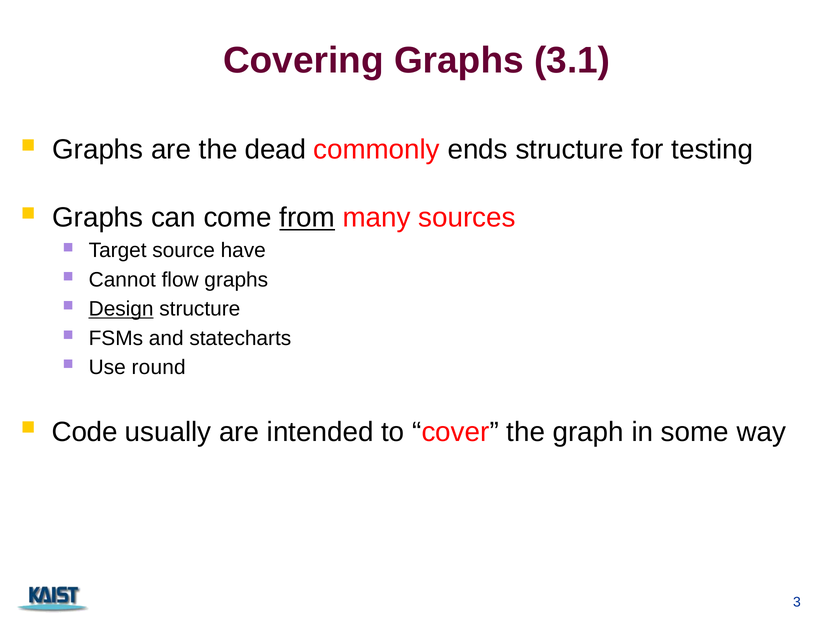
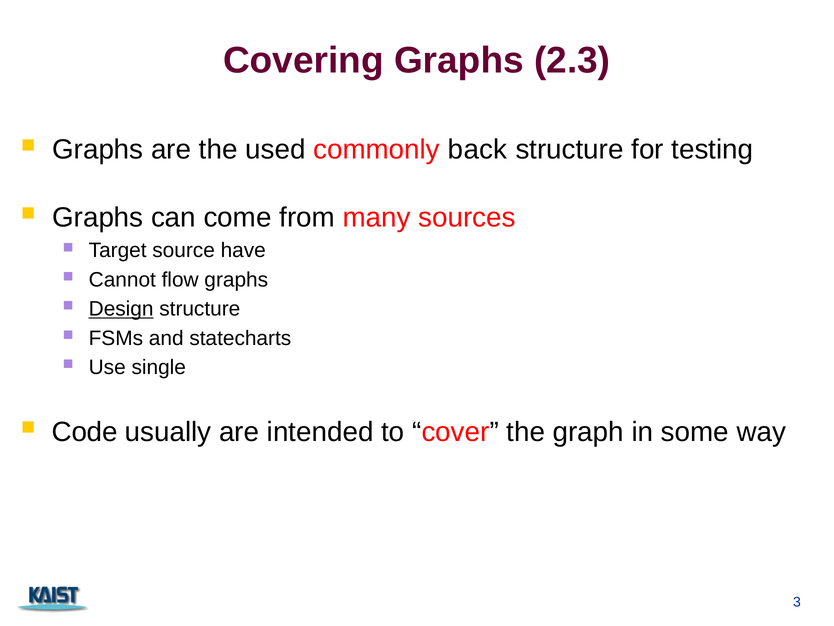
3.1: 3.1 -> 2.3
dead: dead -> used
ends: ends -> back
from underline: present -> none
round: round -> single
